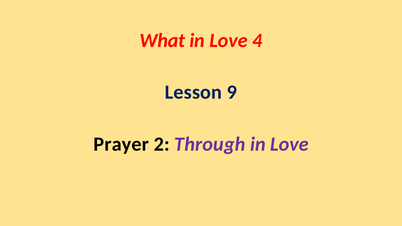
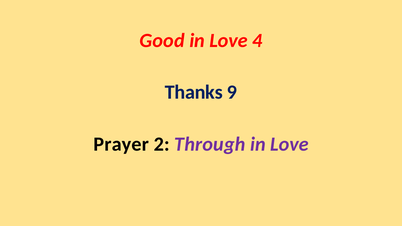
What: What -> Good
Lesson: Lesson -> Thanks
